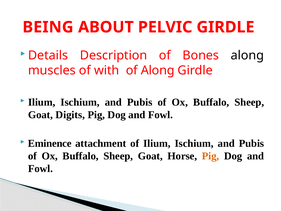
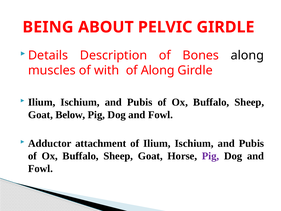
Digits: Digits -> Below
Eminence: Eminence -> Adductor
Pig at (211, 156) colour: orange -> purple
